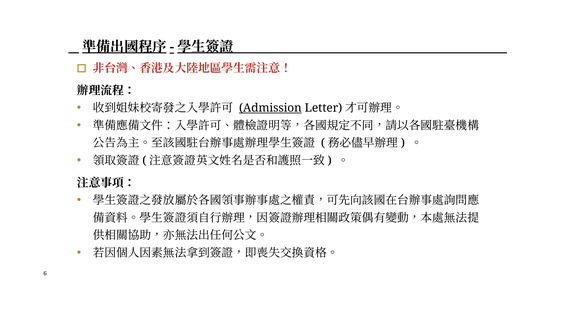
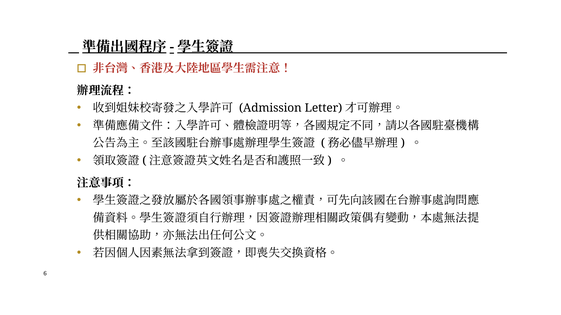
Admission underline: present -> none
